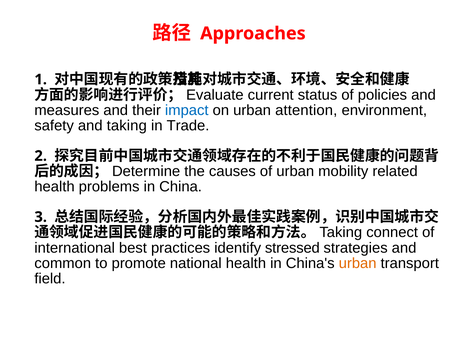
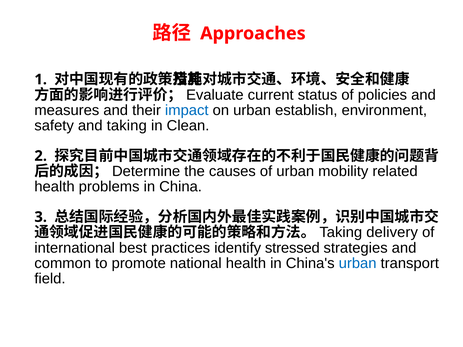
attention: attention -> establish
Trade: Trade -> Clean
connect: connect -> delivery
urban at (358, 263) colour: orange -> blue
